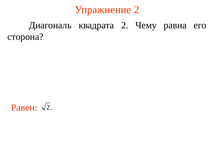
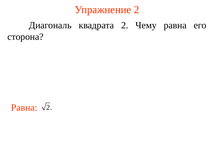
Равен at (24, 107): Равен -> Равна
